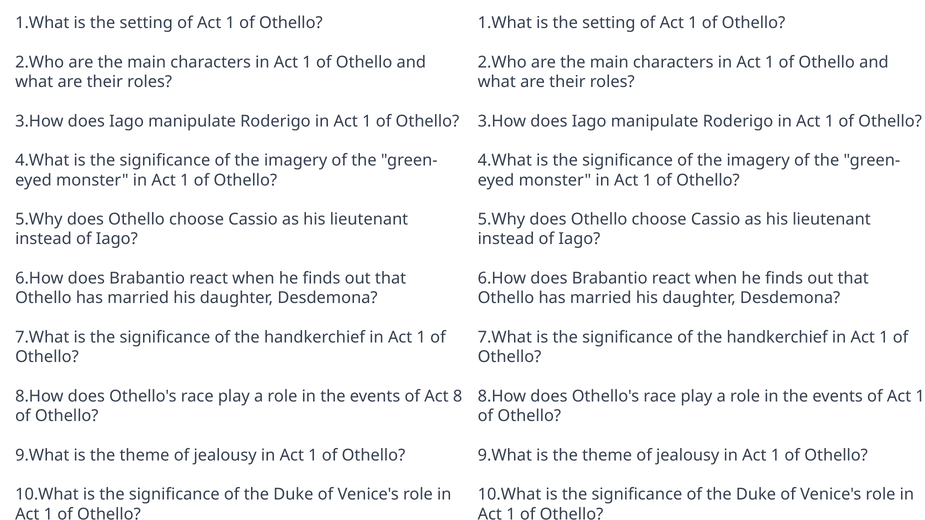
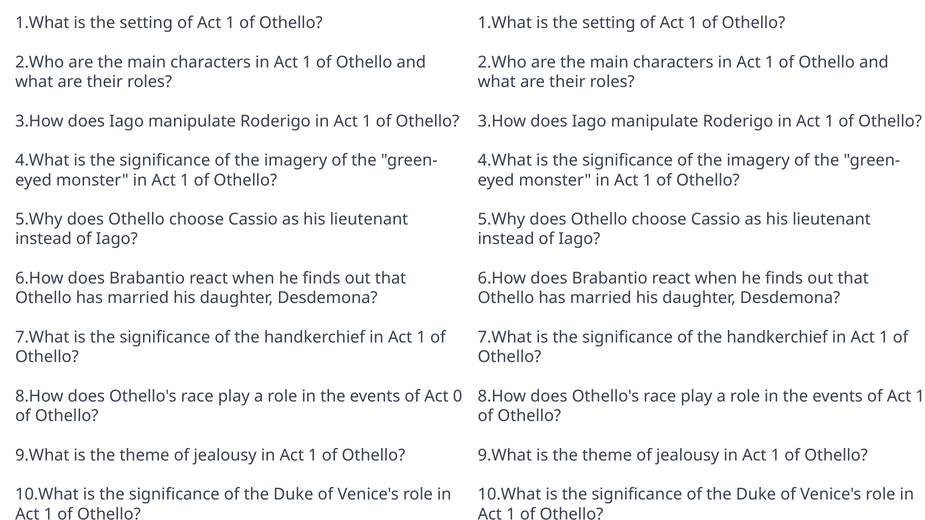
8: 8 -> 0
